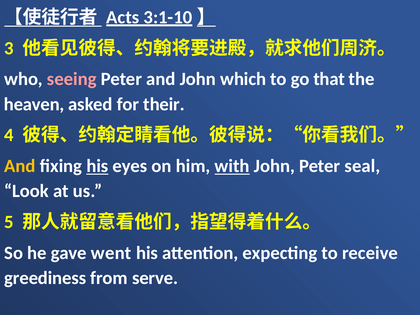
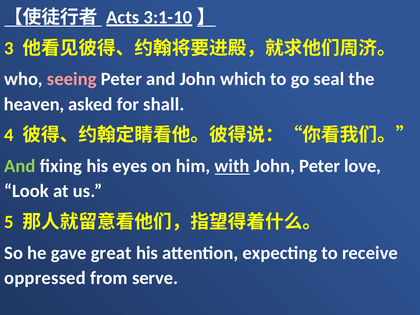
that: that -> seal
their: their -> shall
And at (20, 166) colour: yellow -> light green
his at (97, 166) underline: present -> none
seal: seal -> love
went: went -> great
greediness: greediness -> oppressed
